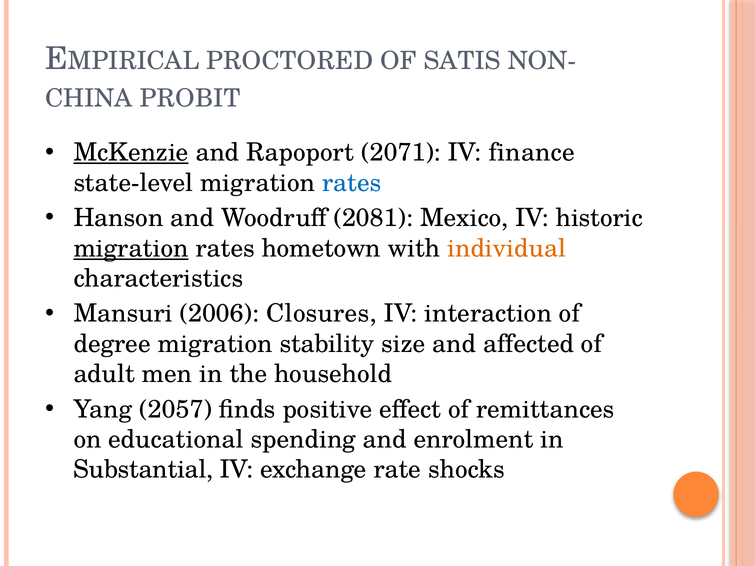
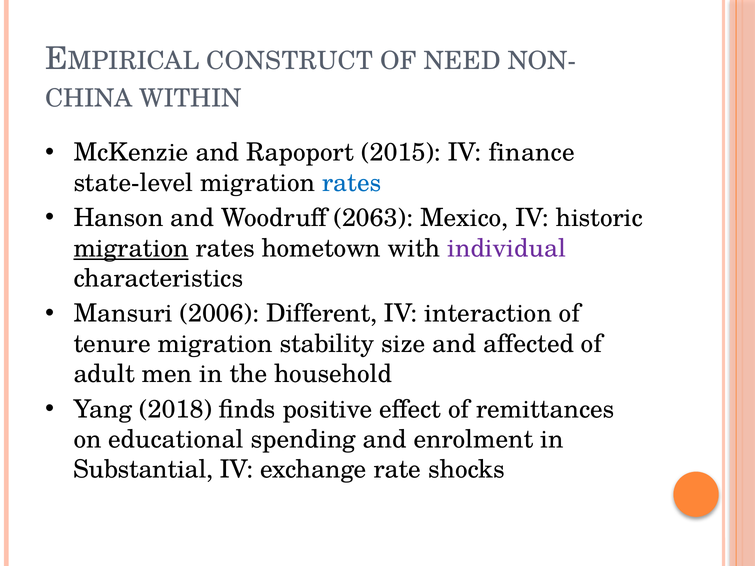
PROCTORED: PROCTORED -> CONSTRUCT
SATIS: SATIS -> NEED
PROBIT: PROBIT -> WITHIN
McKenzie underline: present -> none
2071: 2071 -> 2015
2081: 2081 -> 2063
individual colour: orange -> purple
Closures: Closures -> Different
degree: degree -> tenure
2057: 2057 -> 2018
